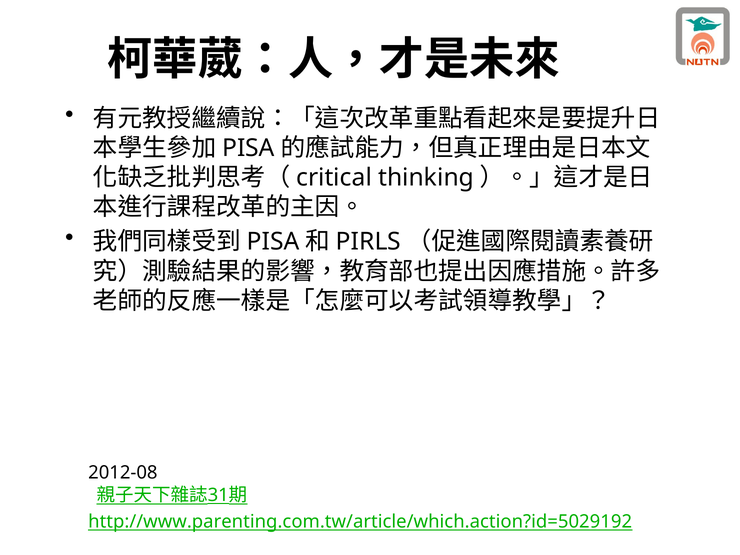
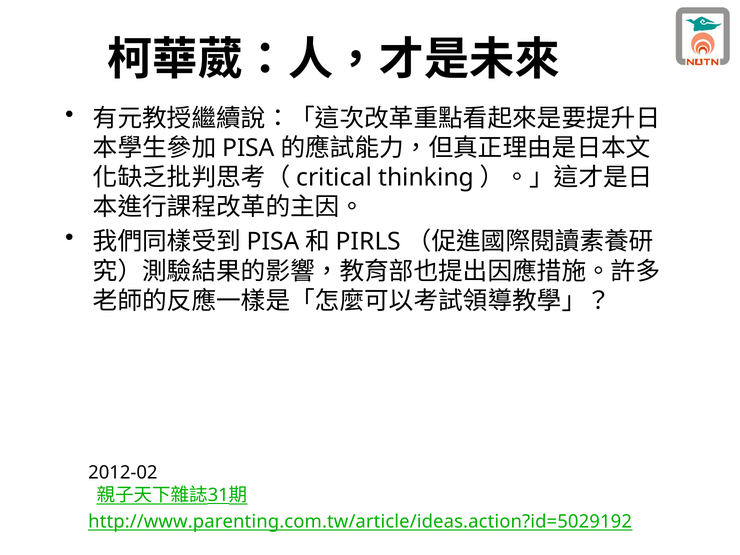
2012-08: 2012-08 -> 2012-02
http://www.parenting.com.tw/article/which.action?id=5029192: http://www.parenting.com.tw/article/which.action?id=5029192 -> http://www.parenting.com.tw/article/ideas.action?id=5029192
